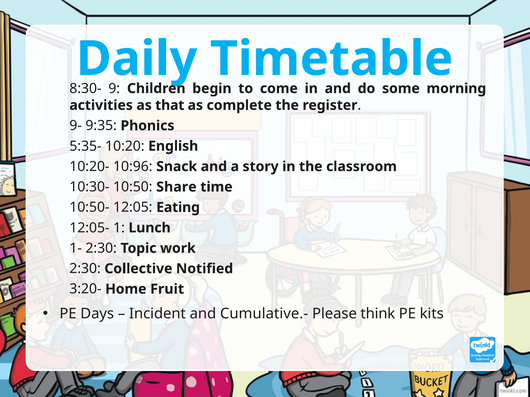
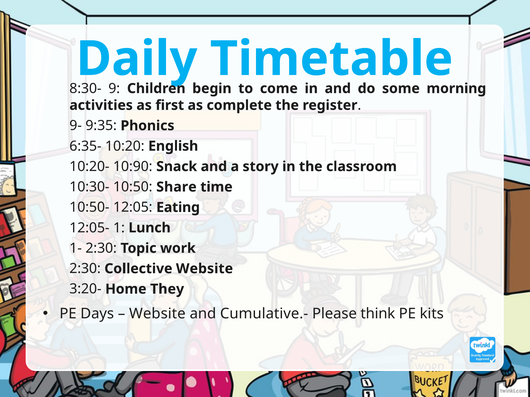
that: that -> first
5:35-: 5:35- -> 6:35-
10:96: 10:96 -> 10:90
Collective Notified: Notified -> Website
Fruit: Fruit -> They
Incident at (157, 314): Incident -> Website
